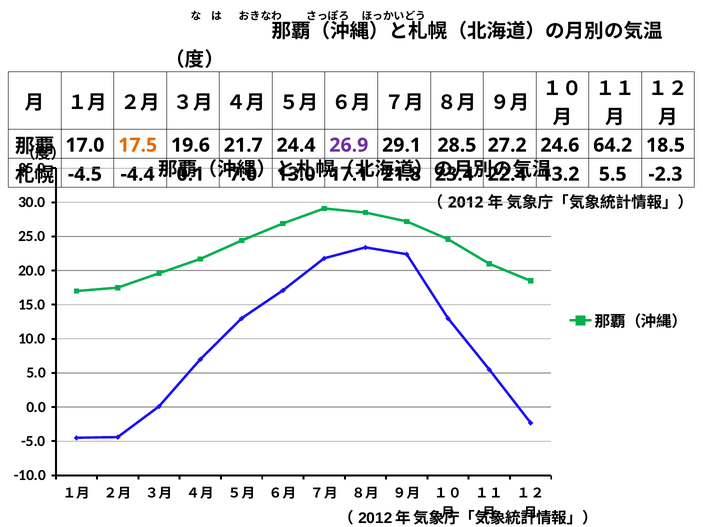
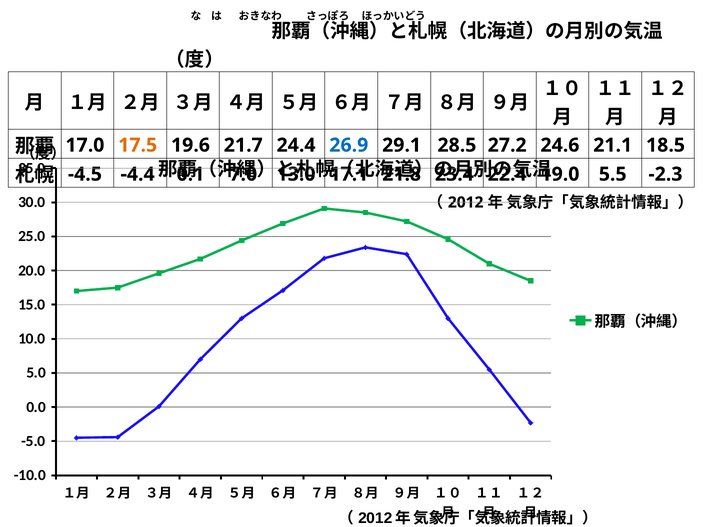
26.9 colour: purple -> blue
64.2: 64.2 -> 21.1
13.2: 13.2 -> 19.0
